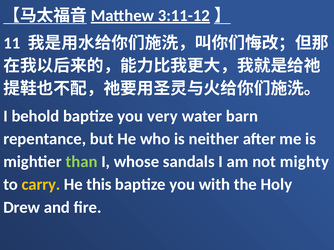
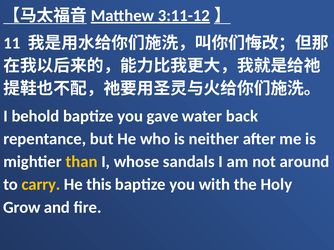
very: very -> gave
barn: barn -> back
than colour: light green -> yellow
mighty: mighty -> around
Drew: Drew -> Grow
